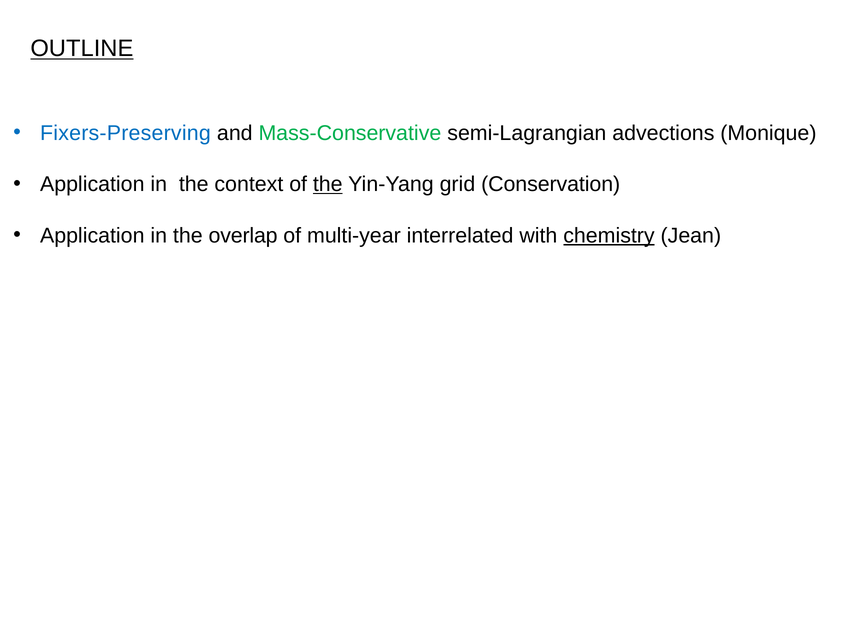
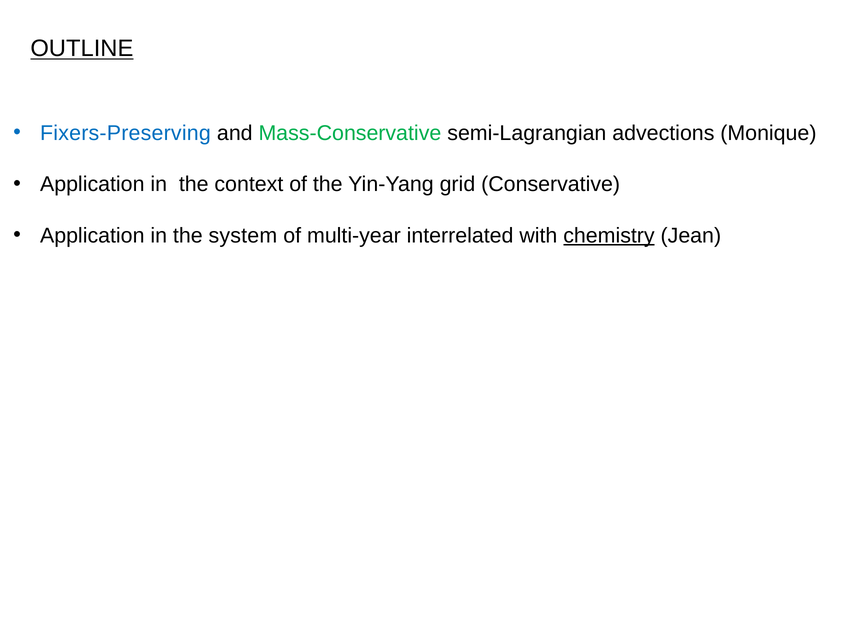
the at (328, 184) underline: present -> none
Conservation: Conservation -> Conservative
overlap: overlap -> system
